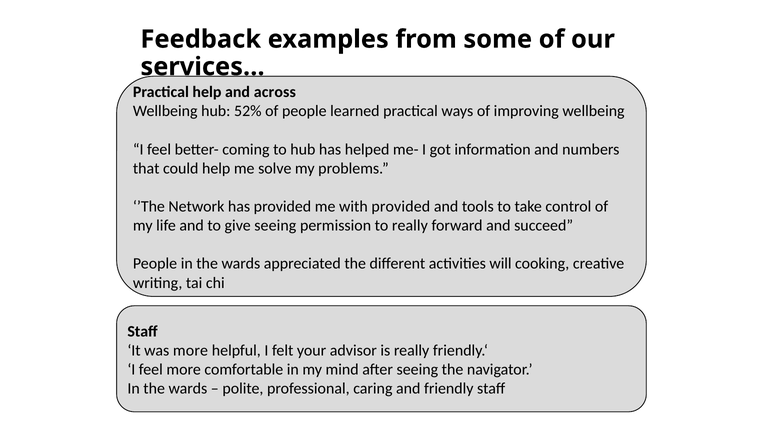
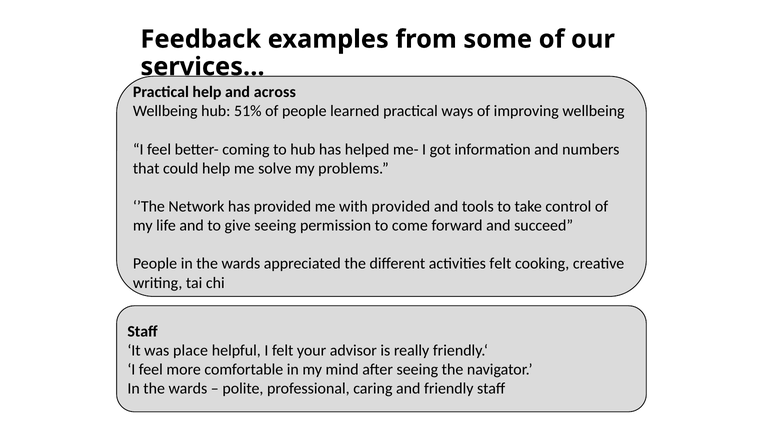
52%: 52% -> 51%
to really: really -> come
activities will: will -> felt
was more: more -> place
